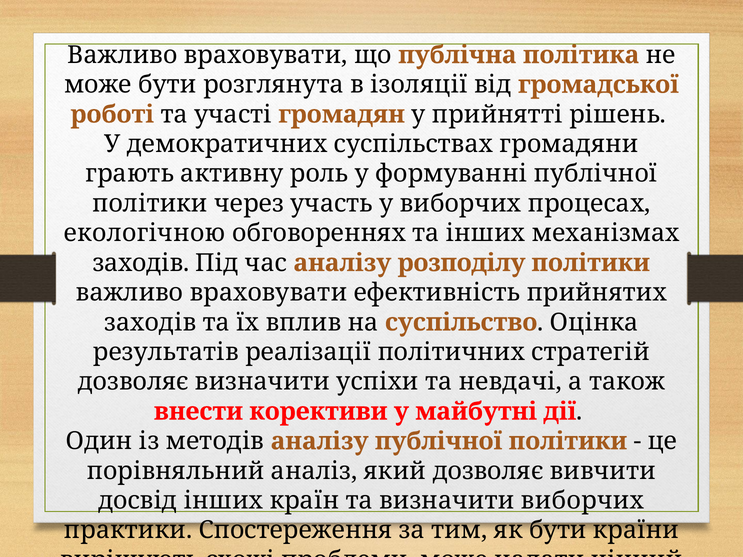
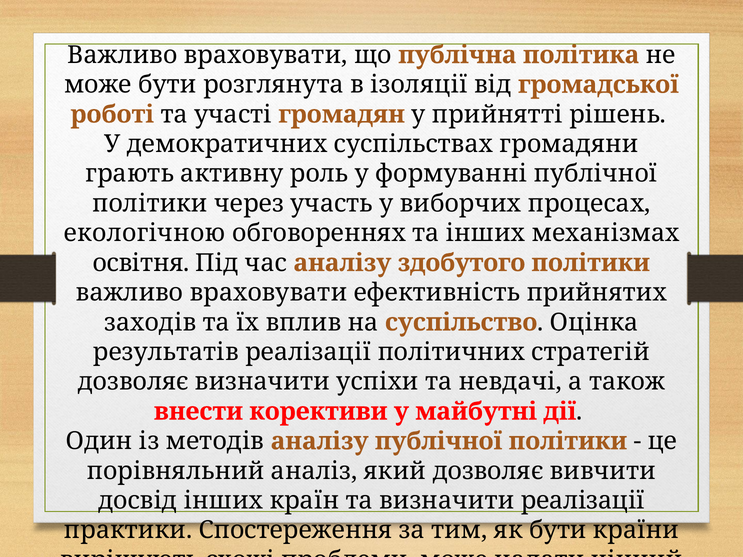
заходів at (141, 263): заходів -> освітня
розподілу: розподілу -> здобутого
визначити виборчих: виборчих -> реалізації
